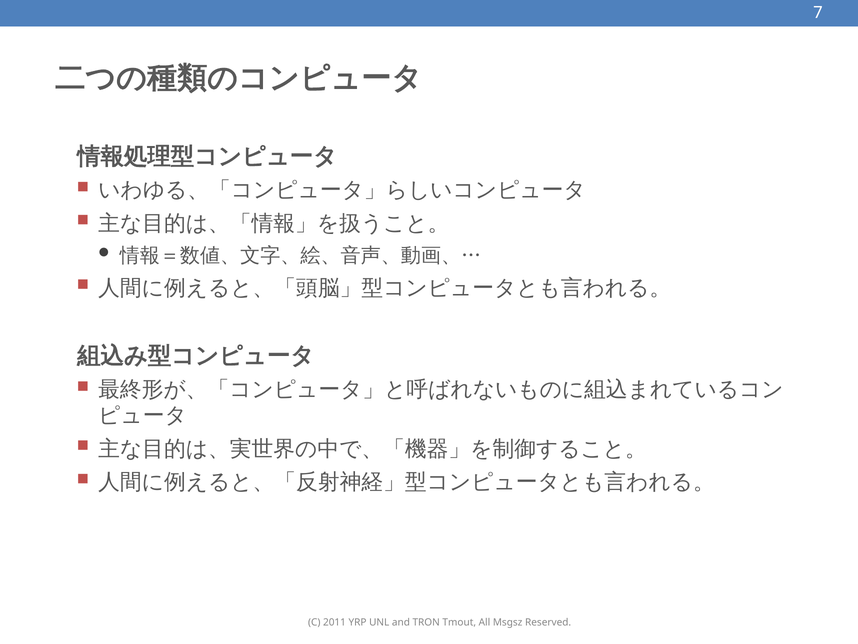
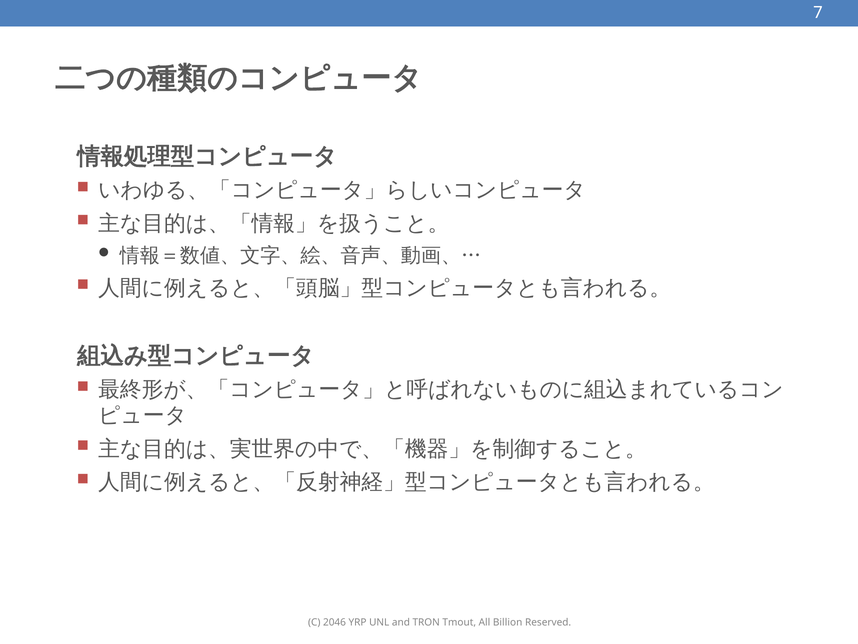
2011: 2011 -> 2046
Msgsz: Msgsz -> Billion
